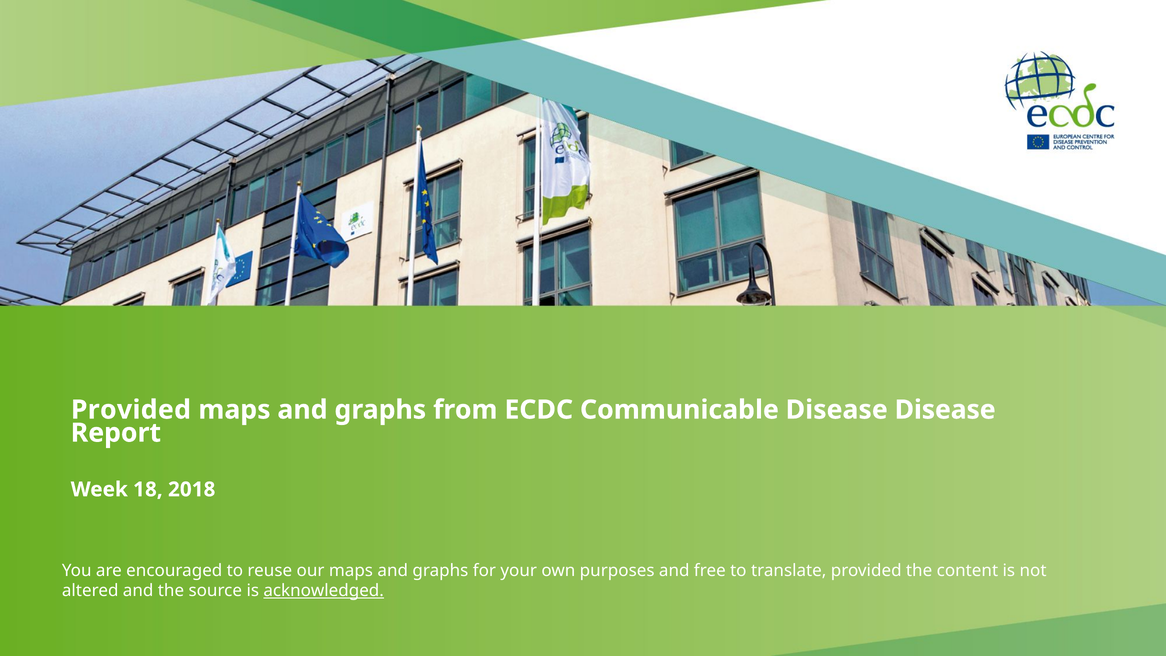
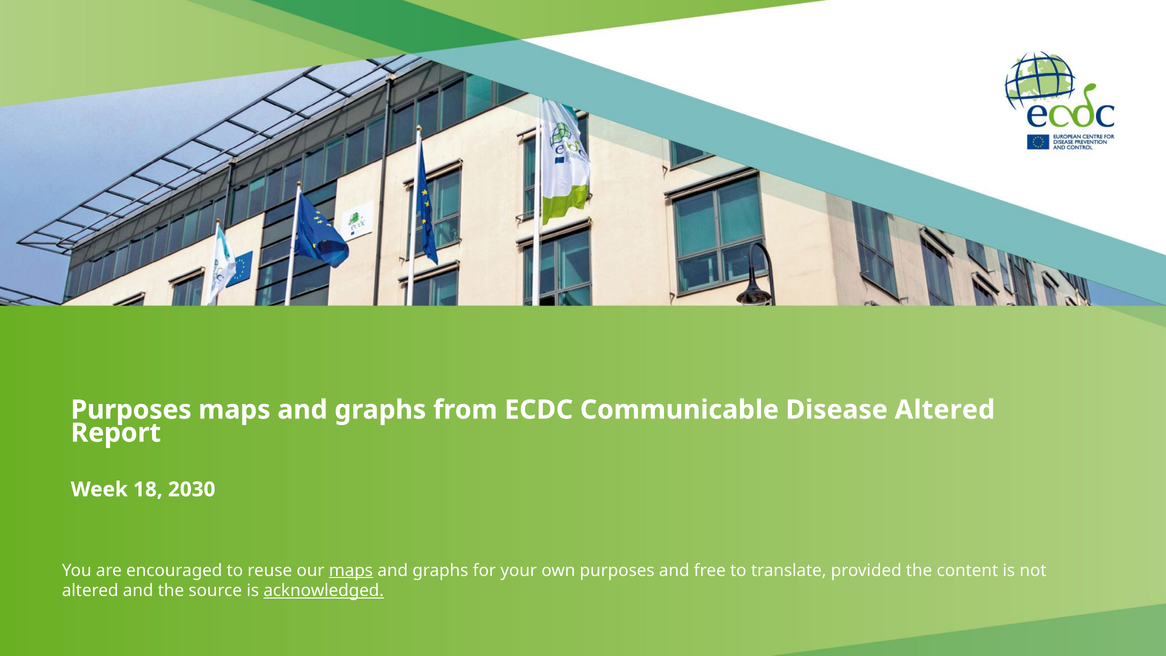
Provided at (131, 410): Provided -> Purposes
Disease Disease: Disease -> Altered
2018: 2018 -> 2030
maps at (351, 570) underline: none -> present
